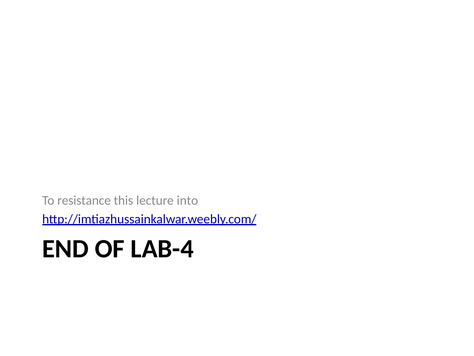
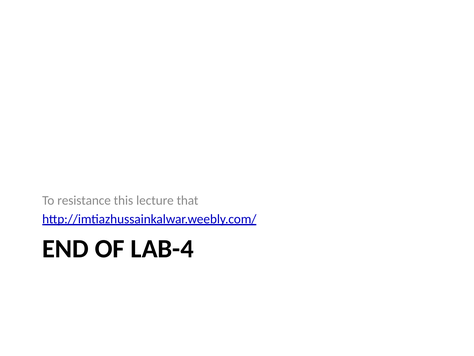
into: into -> that
